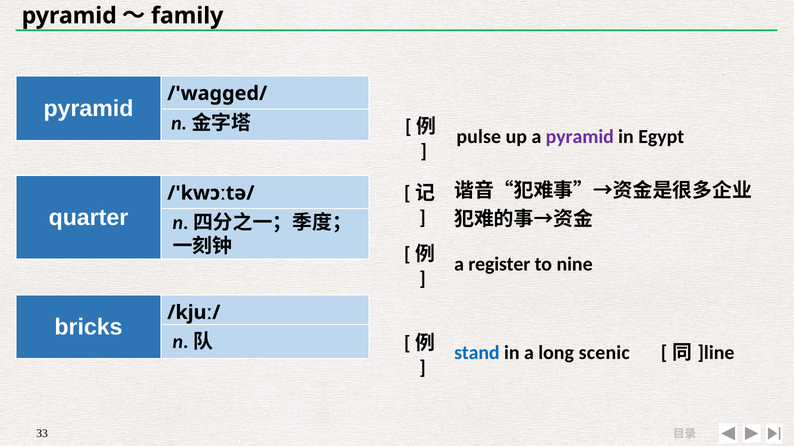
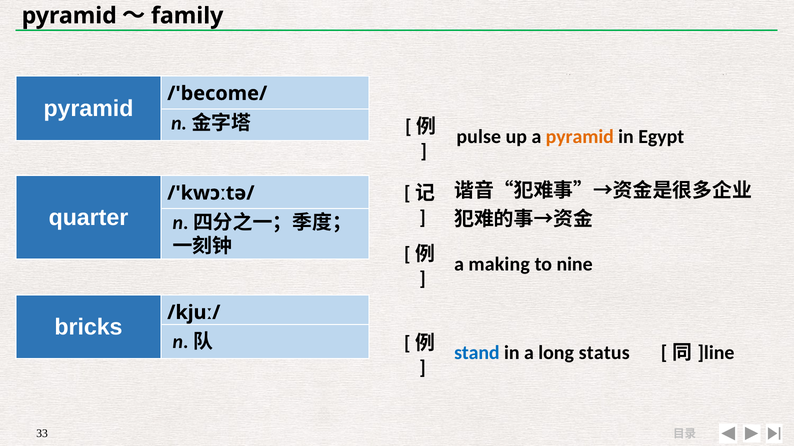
/'wagged/: /'wagged/ -> /'become/
pyramid at (580, 137) colour: purple -> orange
register: register -> making
scenic: scenic -> status
